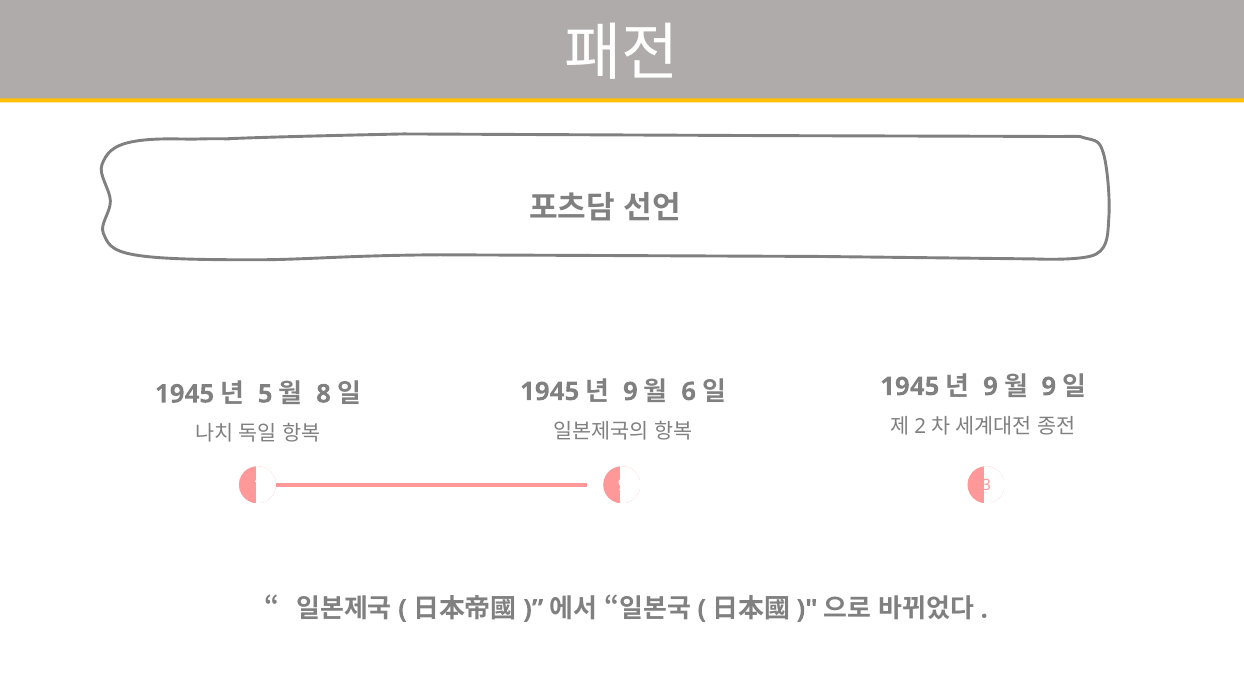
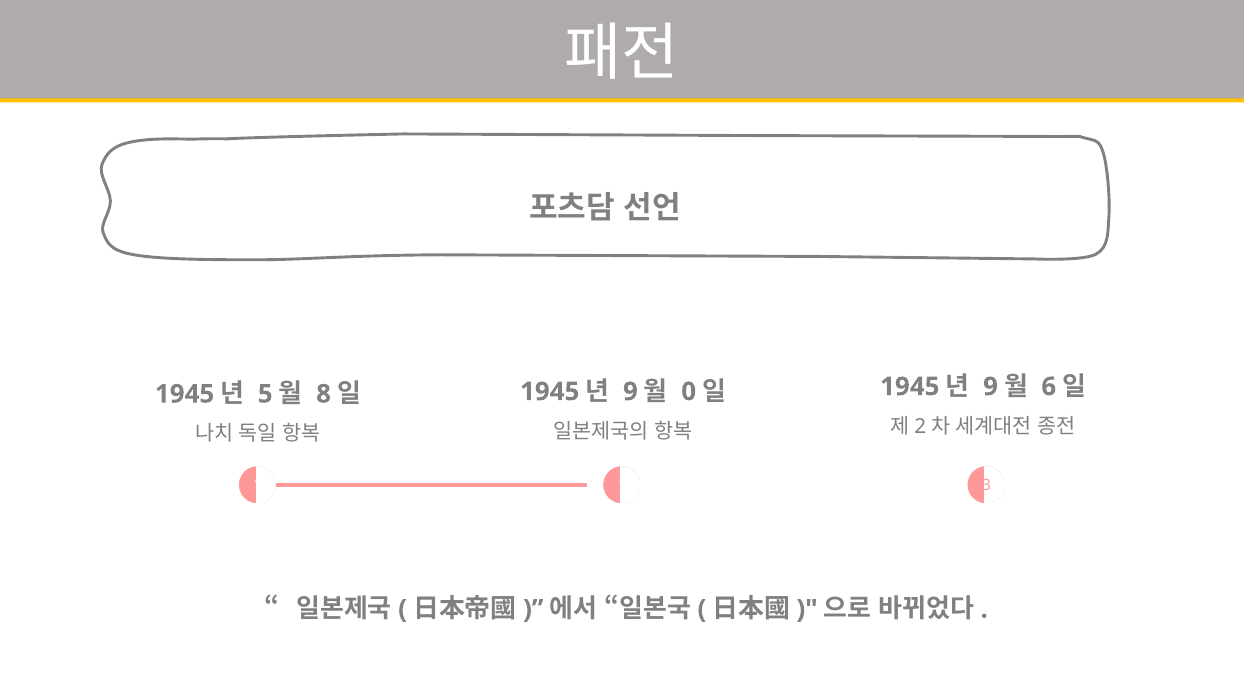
9 at (1049, 386): 9 -> 6
6: 6 -> 0
1 9: 9 -> 1
